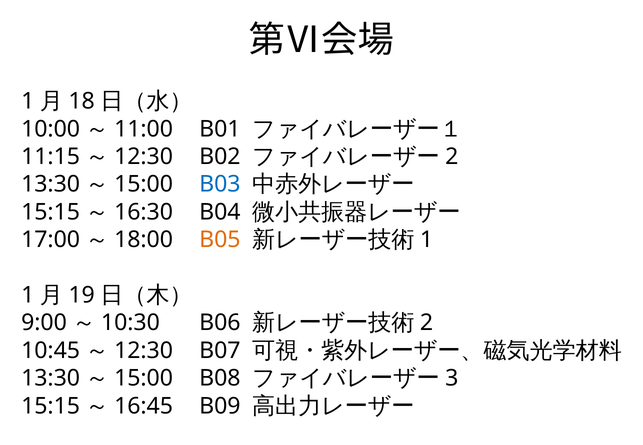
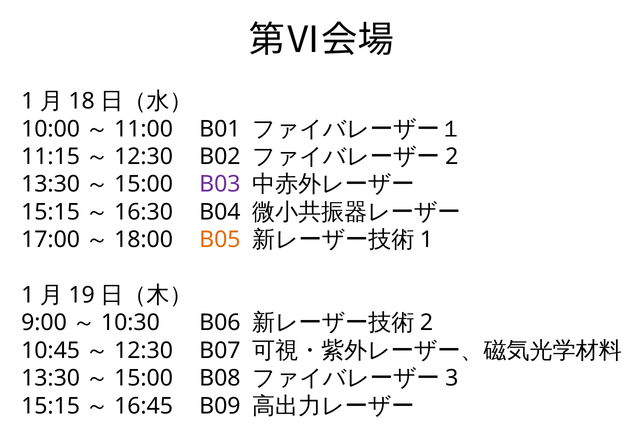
B03 colour: blue -> purple
